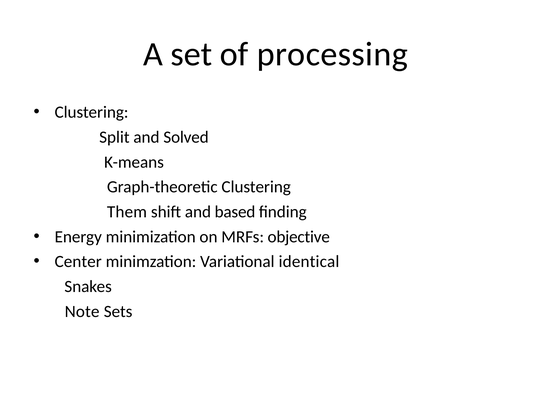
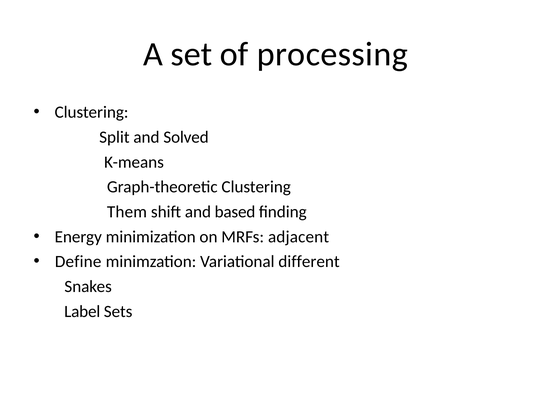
objective: objective -> adjacent
Center: Center -> Define
identical: identical -> different
Note: Note -> Label
